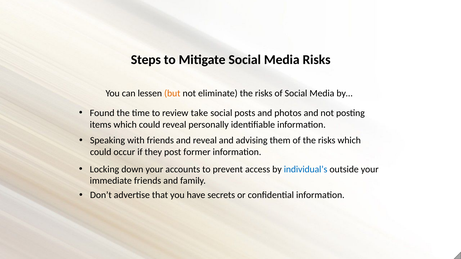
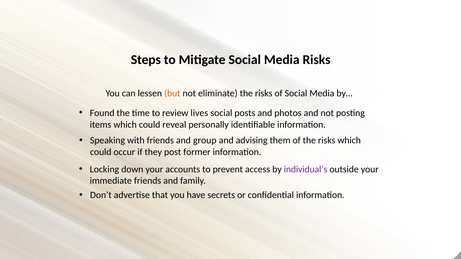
take: take -> lives
and reveal: reveal -> group
individual’s colour: blue -> purple
